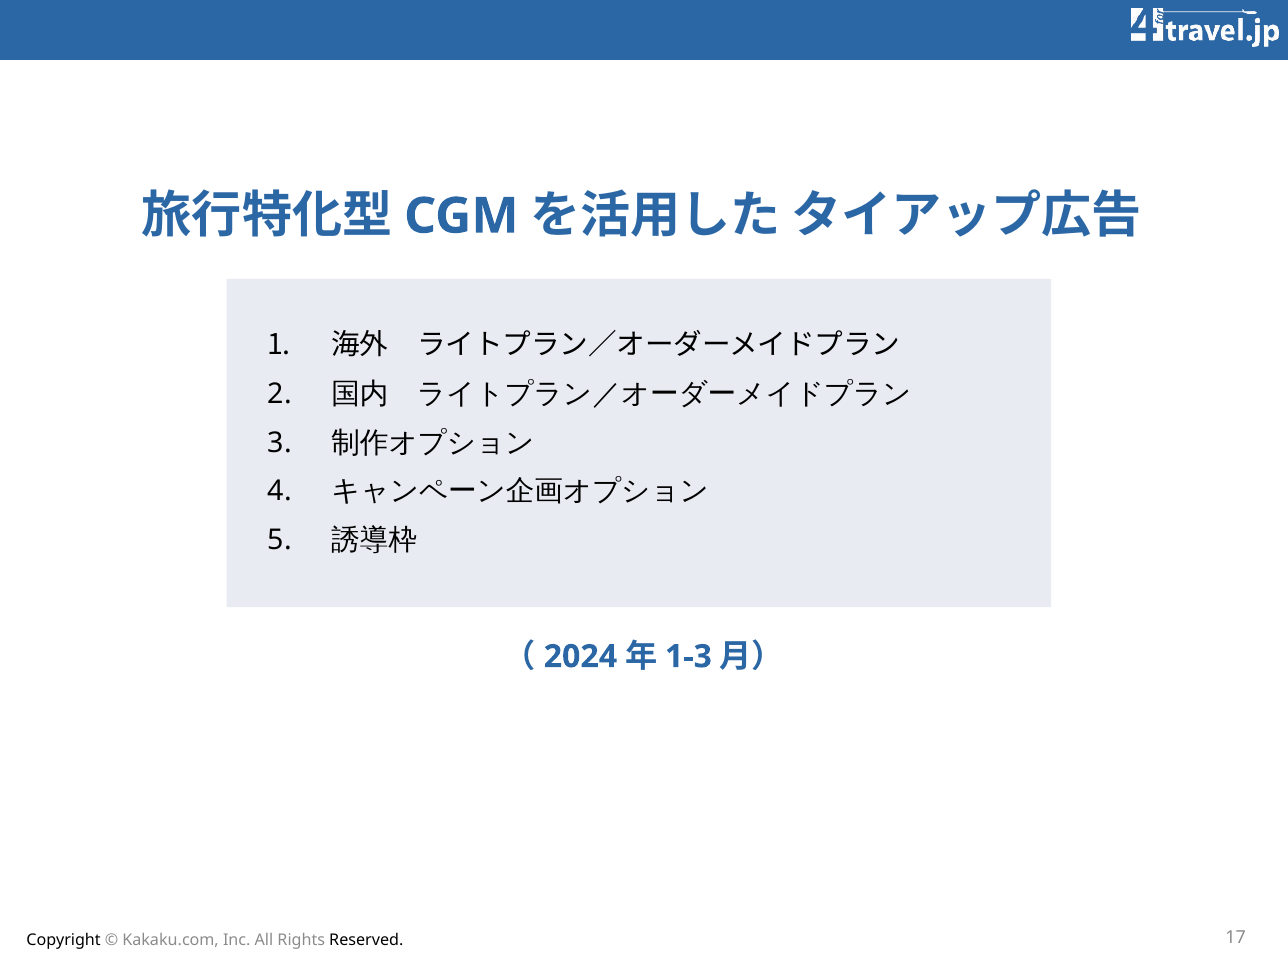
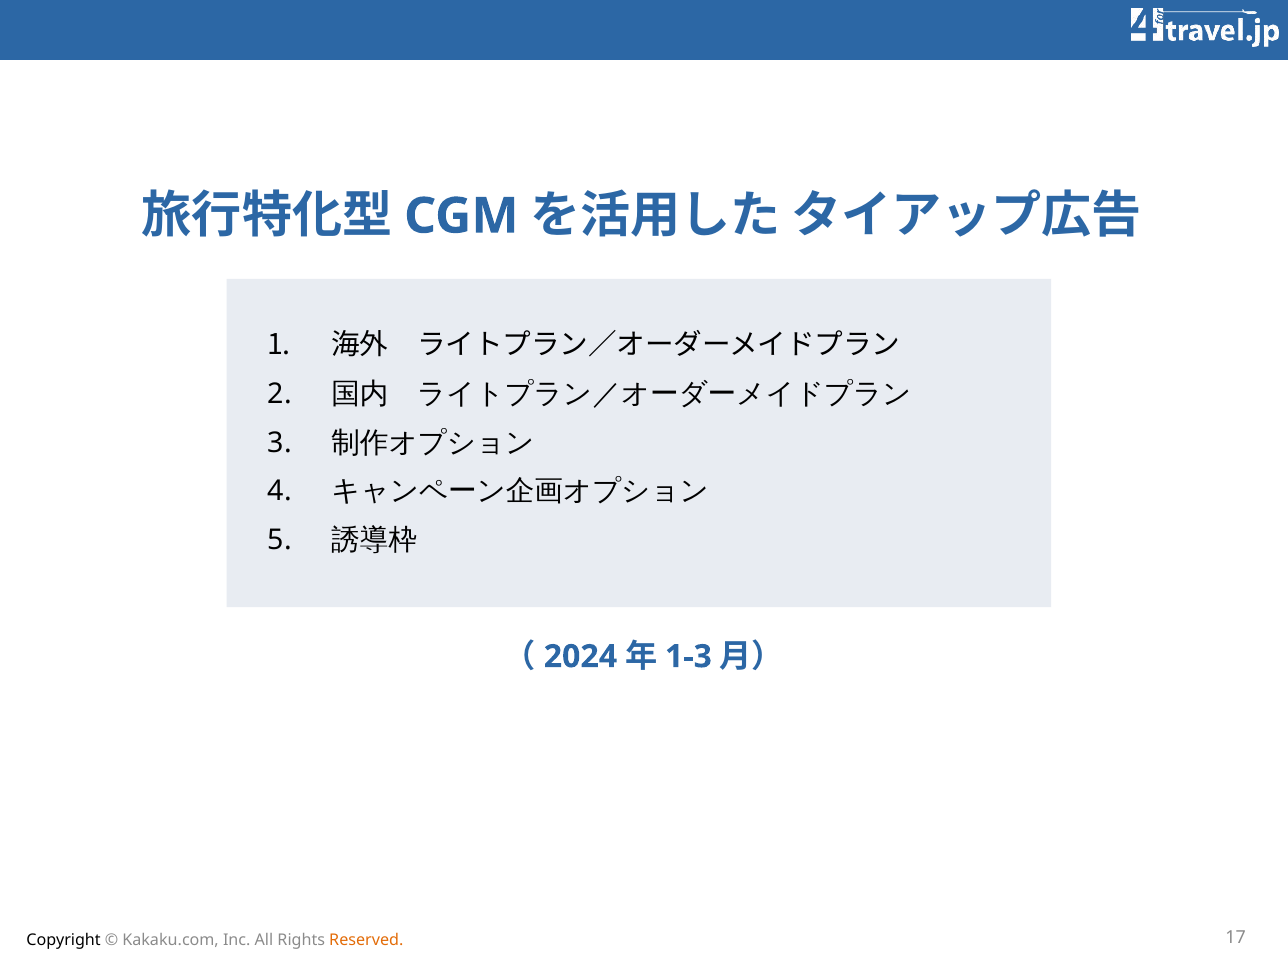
Reserved colour: black -> orange
